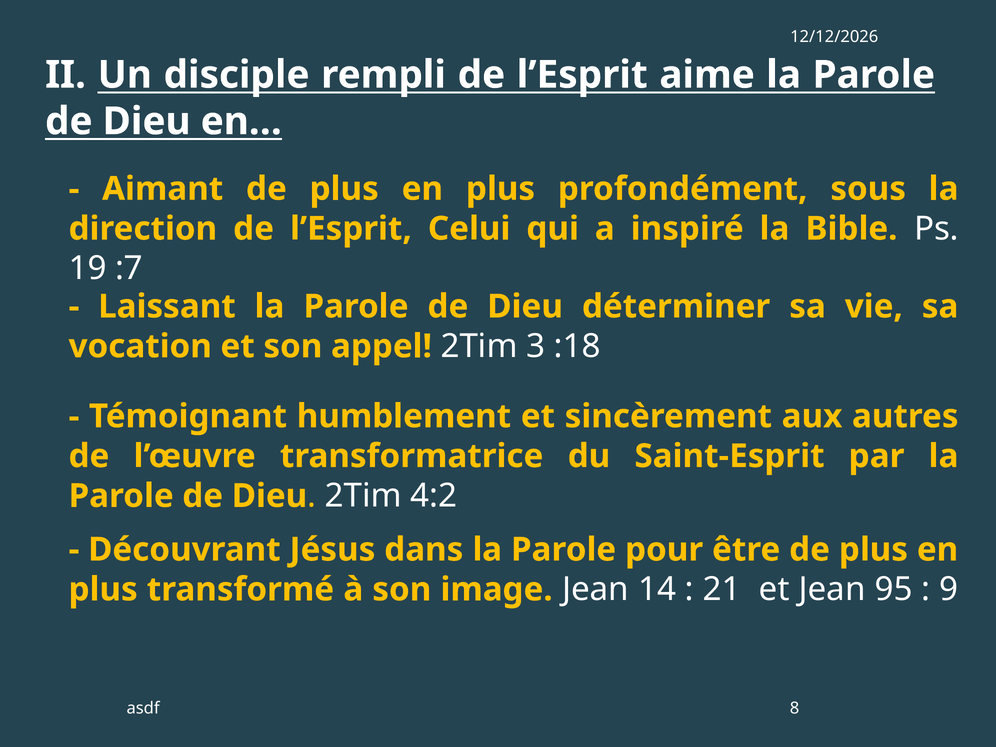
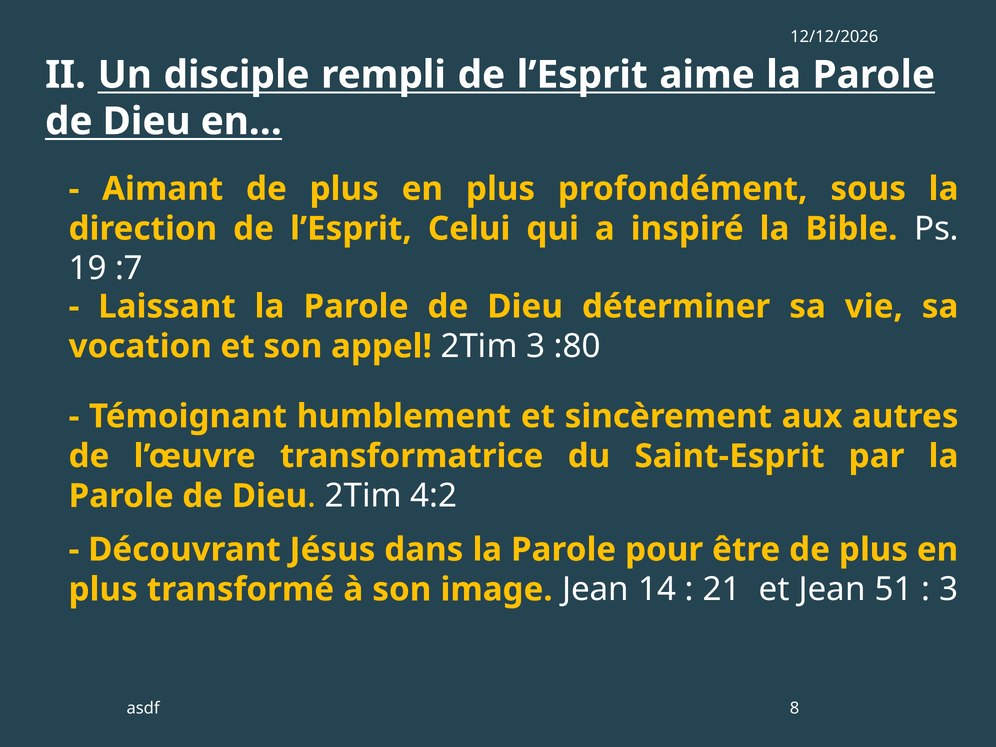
:18: :18 -> :80
95: 95 -> 51
9 at (949, 589): 9 -> 3
